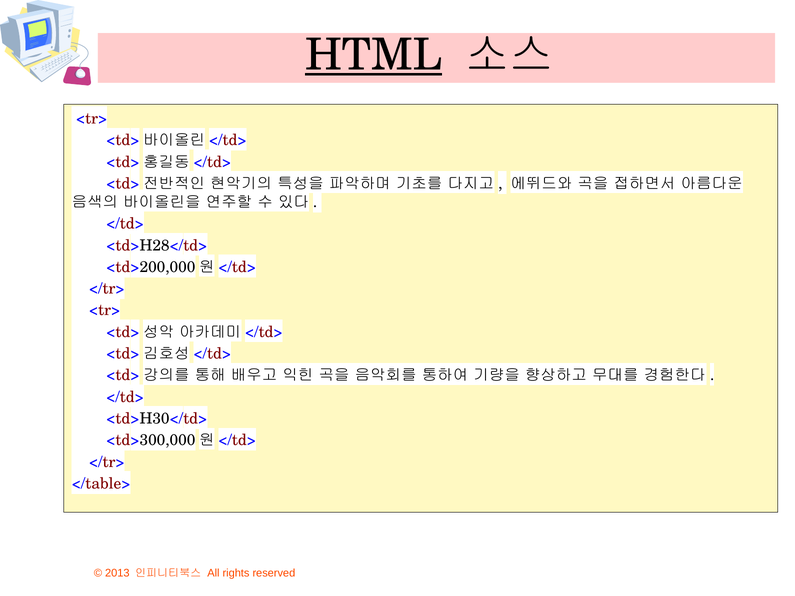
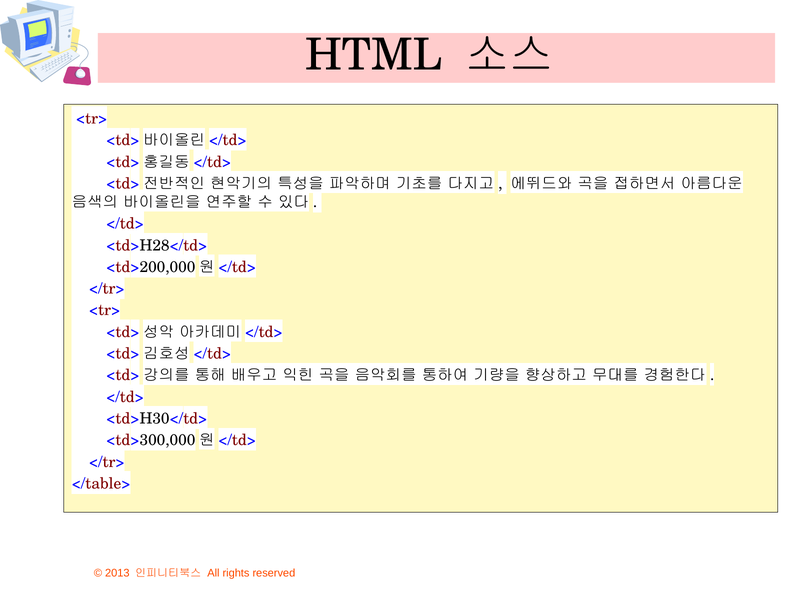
HTML underline: present -> none
